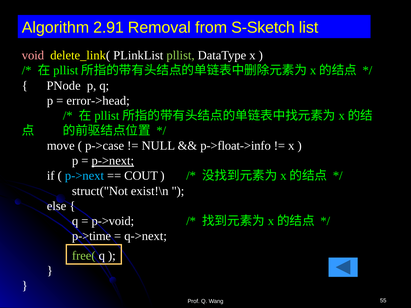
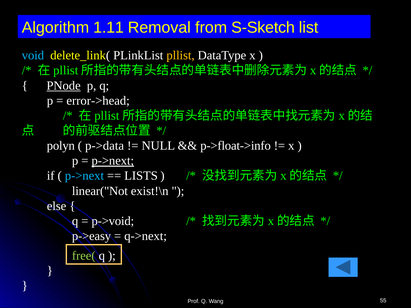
2.91: 2.91 -> 1.11
void colour: pink -> light blue
pllist colour: light green -> yellow
PNode underline: none -> present
move: move -> polyn
p->case: p->case -> p->data
COUT: COUT -> LISTS
struct("Not: struct("Not -> linear("Not
p->time: p->time -> p->easy
